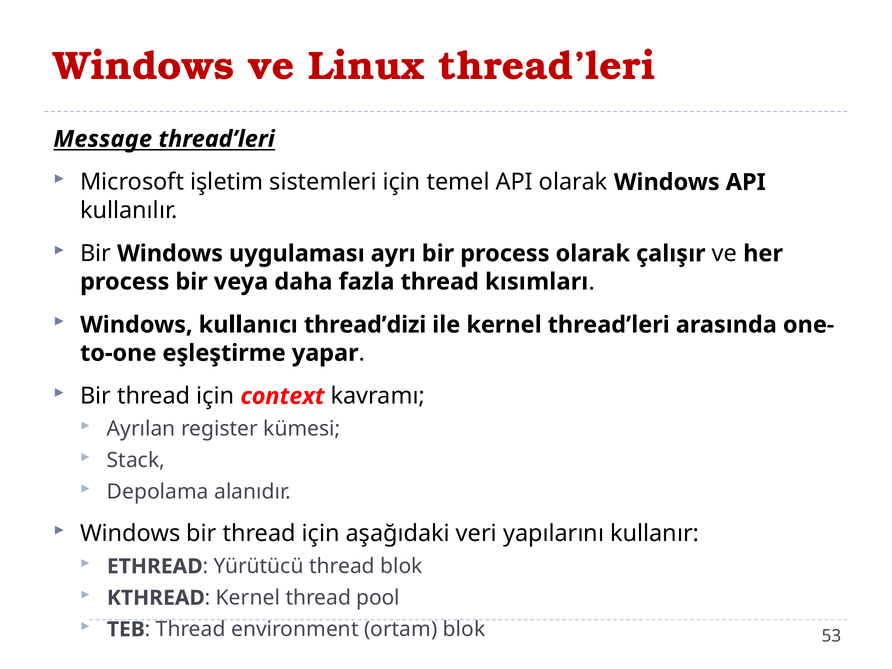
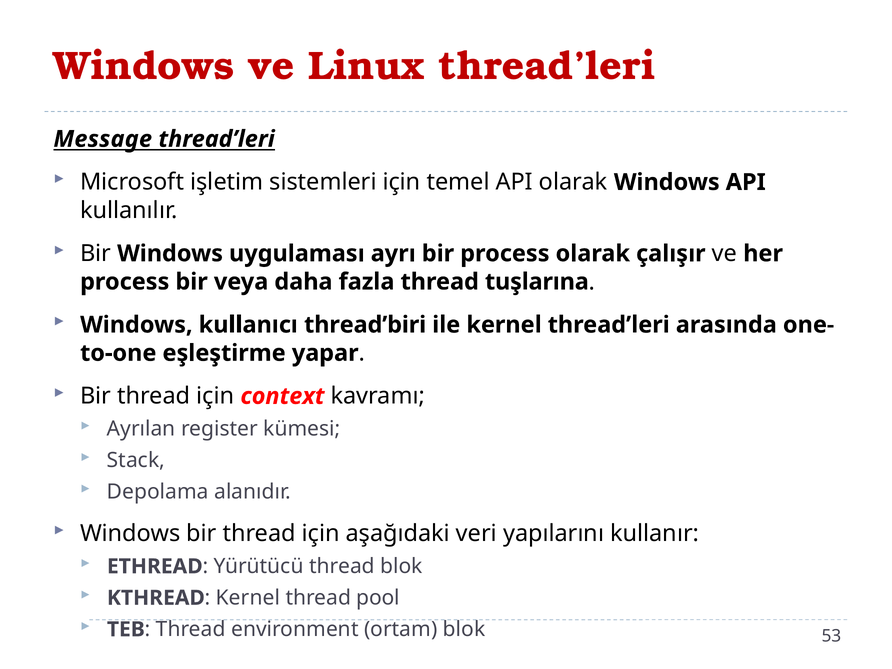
kısımları: kısımları -> tuşlarına
thread’dizi: thread’dizi -> thread’biri
